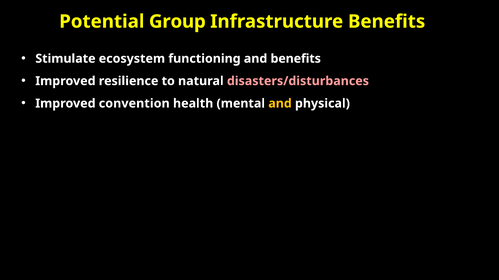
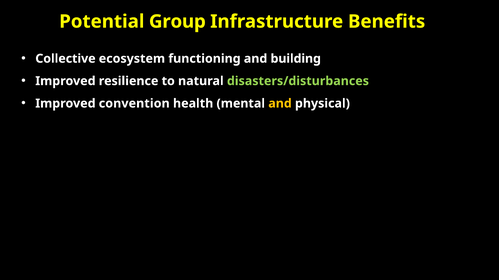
Stimulate: Stimulate -> Collective
and benefits: benefits -> building
disasters/disturbances colour: pink -> light green
